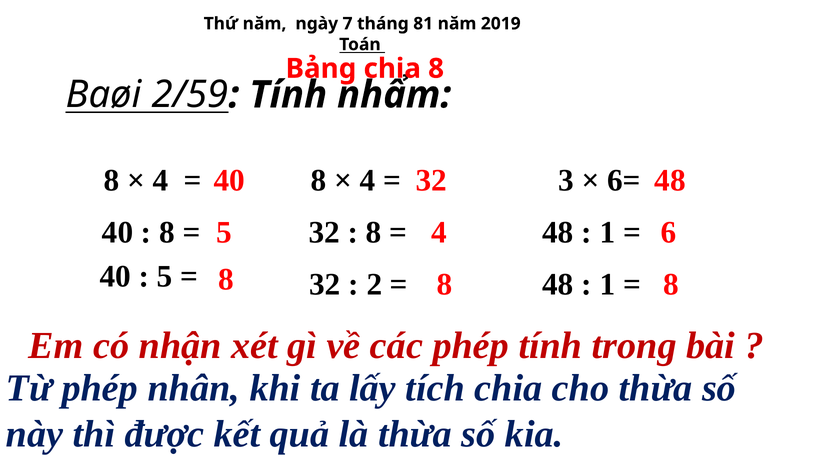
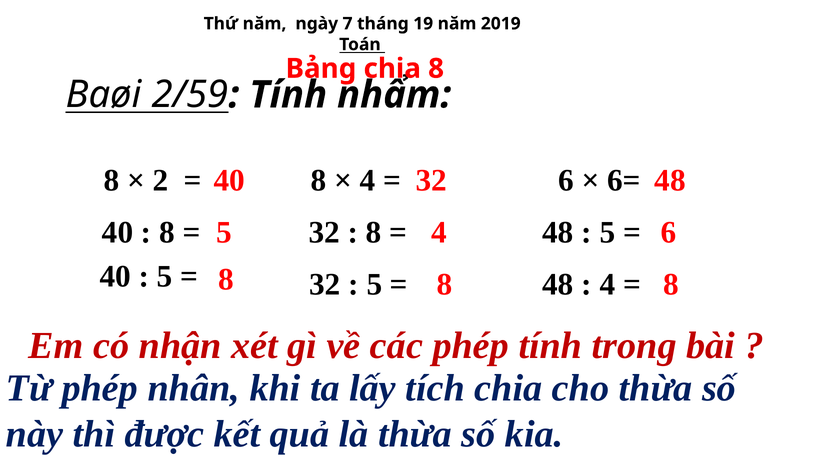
81: 81 -> 19
4 at (160, 180): 4 -> 2
3 at (566, 180): 3 -> 6
1 at (607, 233): 1 -> 5
1 at (607, 285): 1 -> 4
2 at (374, 285): 2 -> 5
